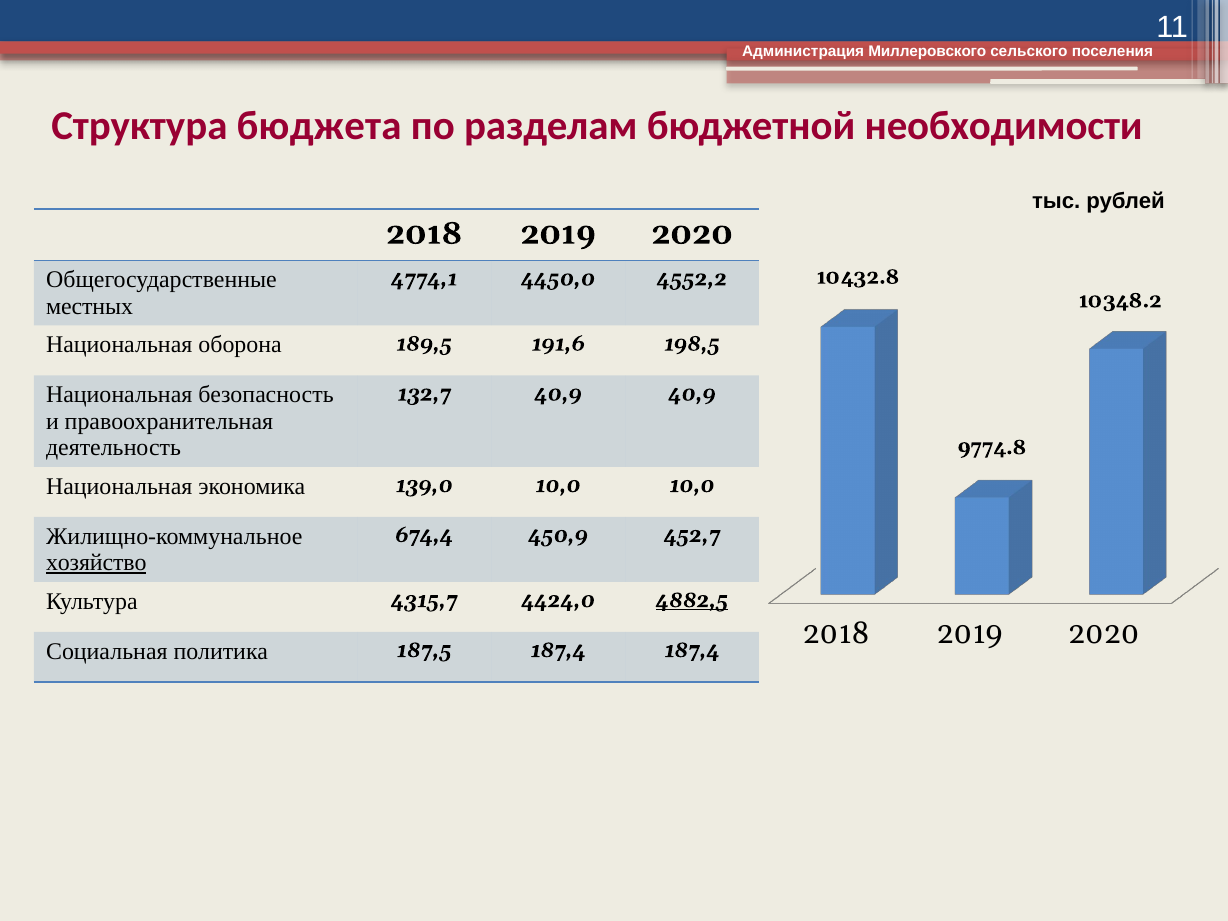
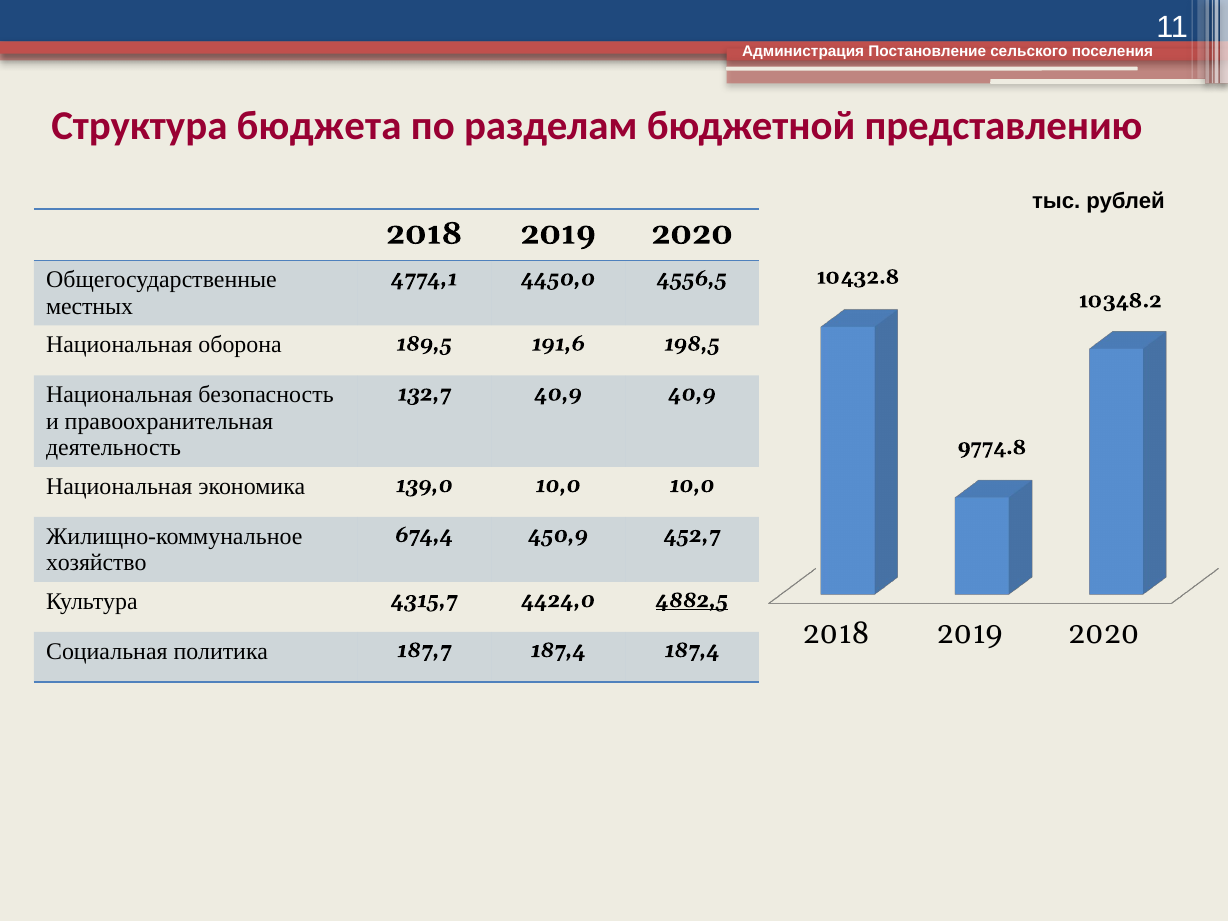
Миллеровского: Миллеровского -> Постановление
необходимости: необходимости -> представлению
4552,2: 4552,2 -> 4556,5
хозяйство underline: present -> none
187,5: 187,5 -> 187,7
